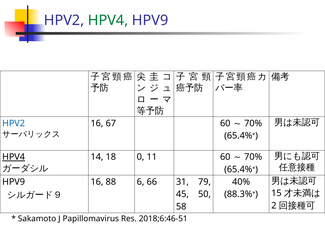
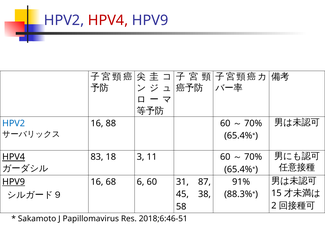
HPV4 at (108, 20) colour: green -> red
67: 67 -> 88
14: 14 -> 83
0: 0 -> 3
HPV9 at (14, 182) underline: none -> present
88: 88 -> 68
6 66: 66 -> 60
79: 79 -> 87
40%: 40% -> 91%
50: 50 -> 38
